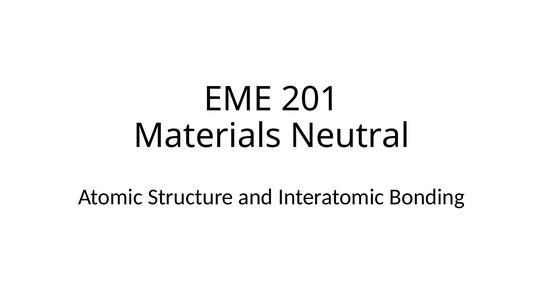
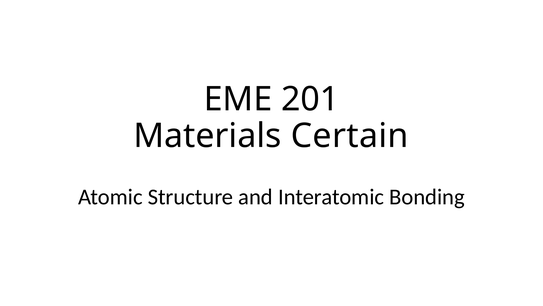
Neutral: Neutral -> Certain
